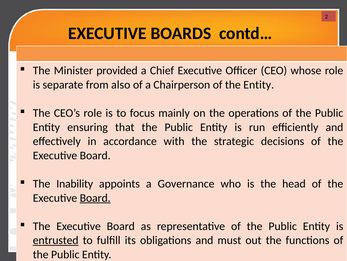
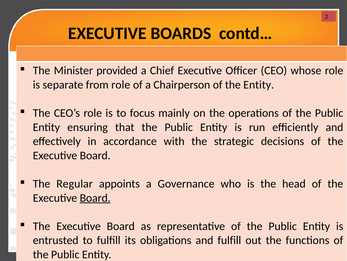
from also: also -> role
Inability: Inability -> Regular
entrusted underline: present -> none
and must: must -> fulfill
